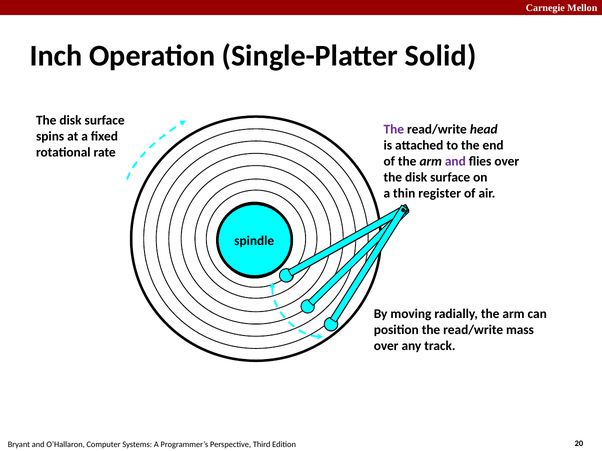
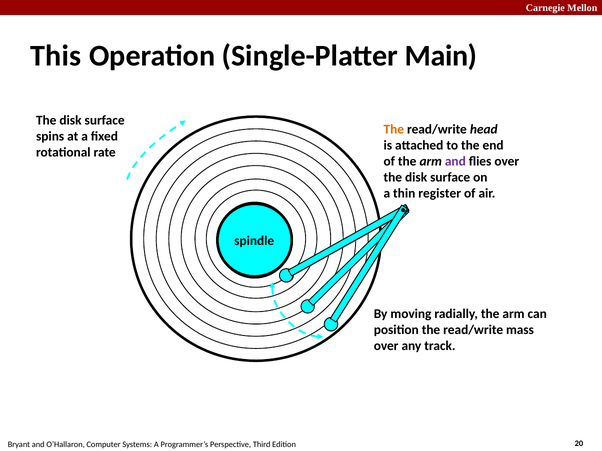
Inch: Inch -> This
Solid: Solid -> Main
The at (394, 130) colour: purple -> orange
